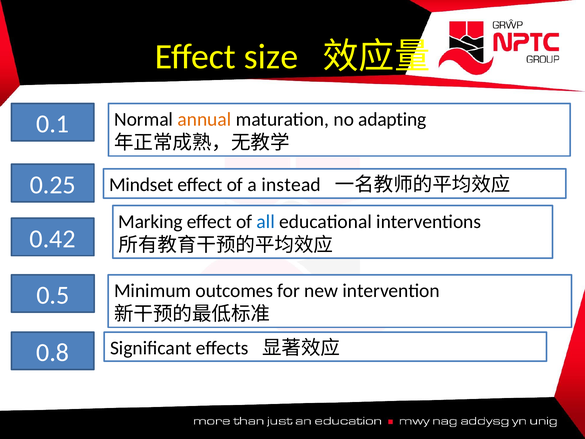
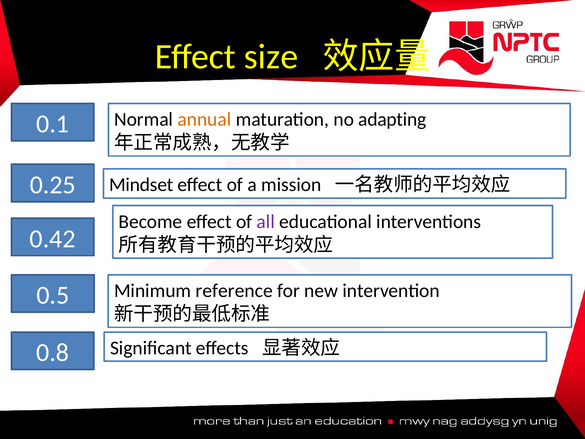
instead: instead -> mission
Marking: Marking -> Become
all colour: blue -> purple
outcomes: outcomes -> reference
